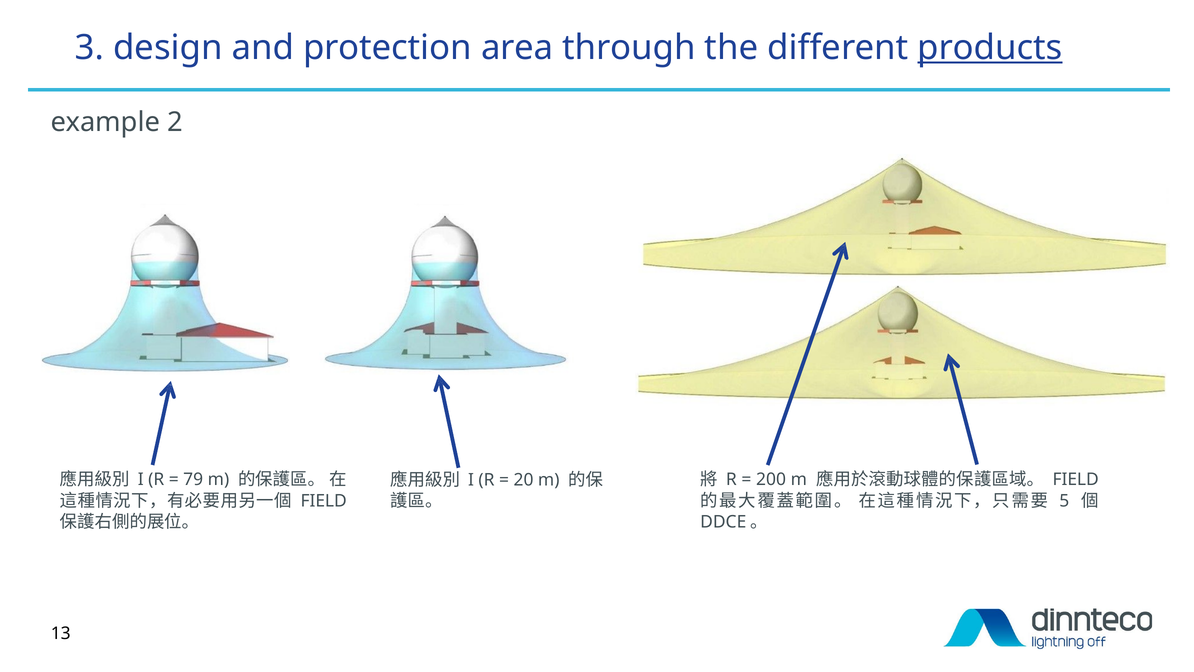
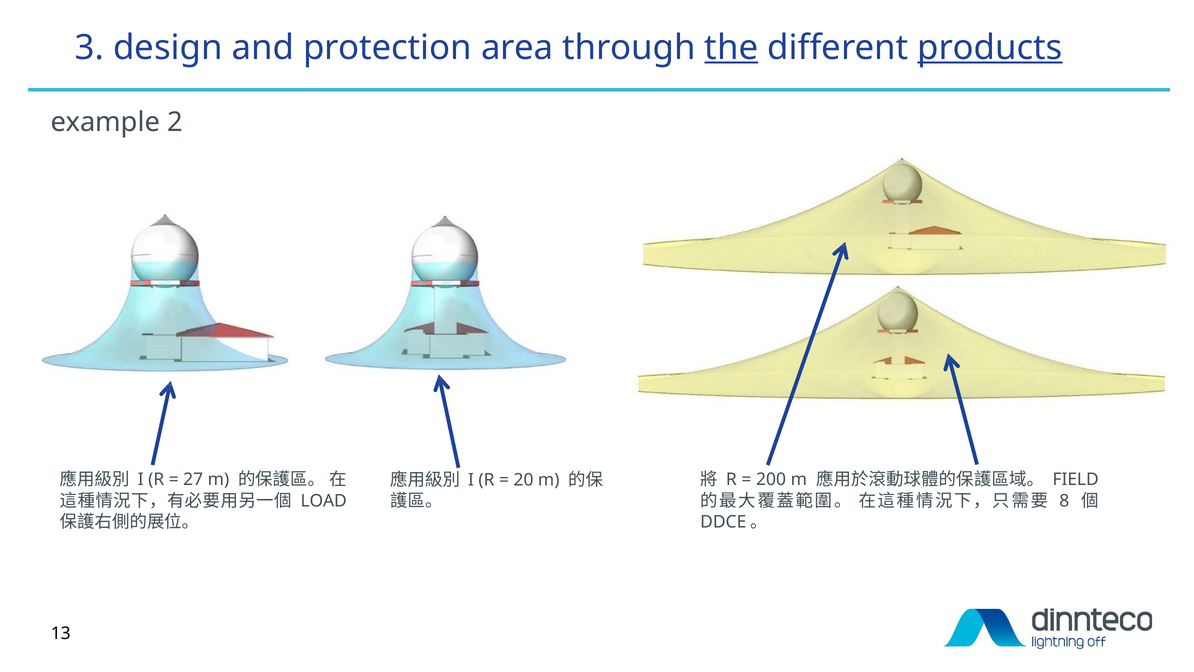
the underline: none -> present
79: 79 -> 27
FIELD at (324, 501): FIELD -> LOAD
5: 5 -> 8
